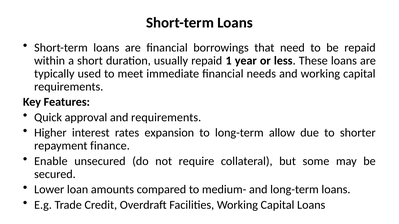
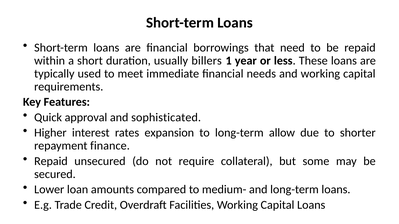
usually repaid: repaid -> billers
and requirements: requirements -> sophisticated
Enable at (51, 161): Enable -> Repaid
